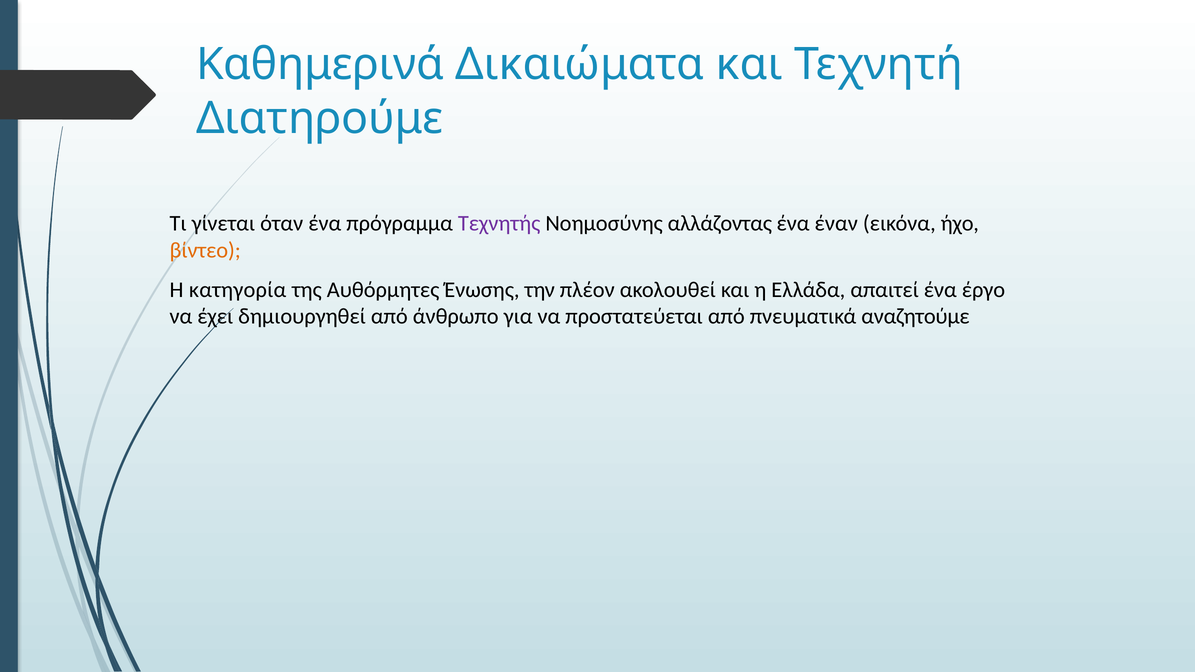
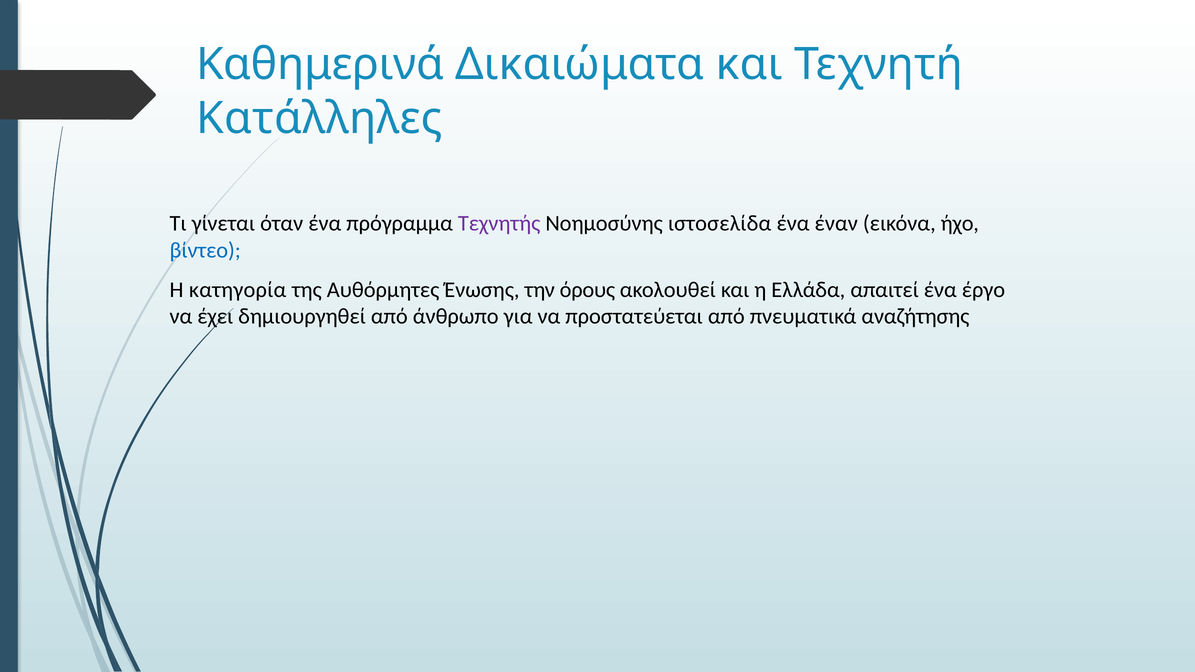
Διατηρούμε: Διατηρούμε -> Κατάλληλες
αλλάζοντας: αλλάζοντας -> ιστοσελίδα
βίντεο colour: orange -> blue
πλέον: πλέον -> όρους
αναζητούμε: αναζητούμε -> αναζήτησης
